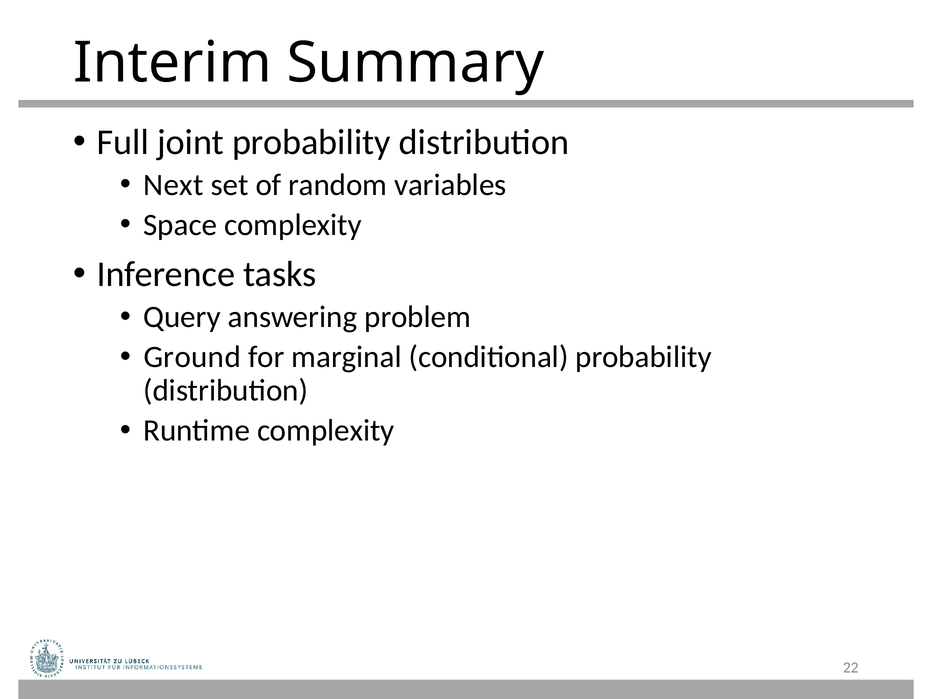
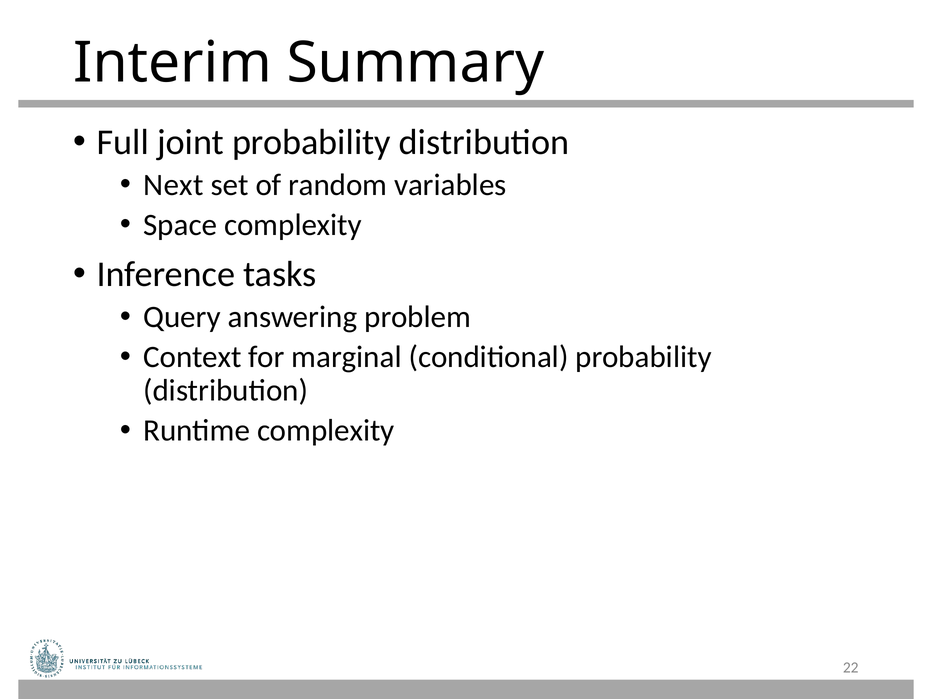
Ground: Ground -> Context
